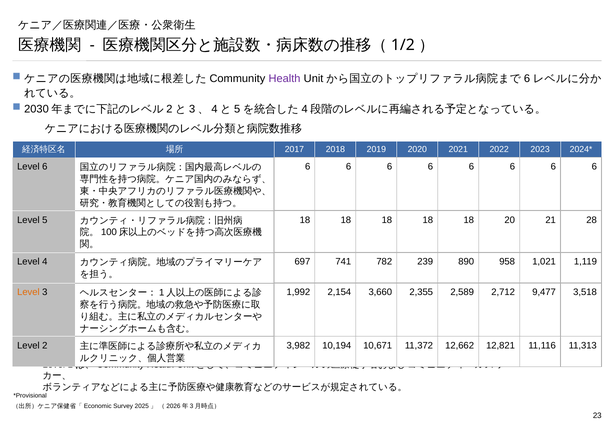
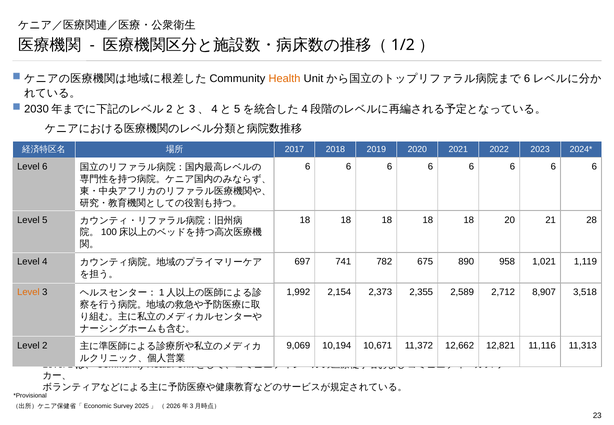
Health at (285, 78) colour: purple -> orange
239: 239 -> 675
3,660: 3,660 -> 2,373
9,477: 9,477 -> 8,907
3,982: 3,982 -> 9,069
